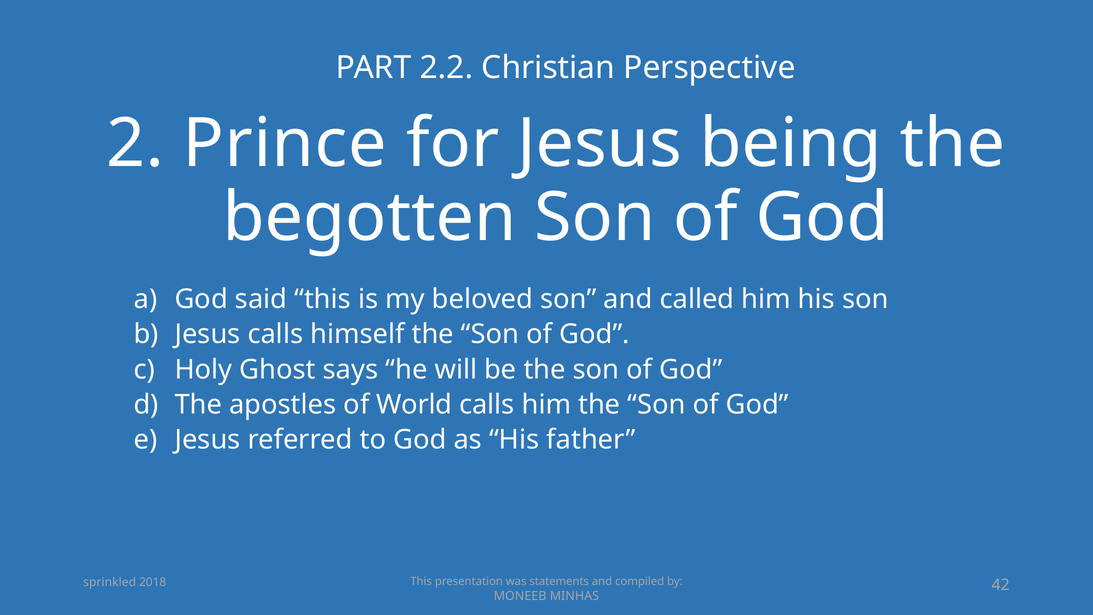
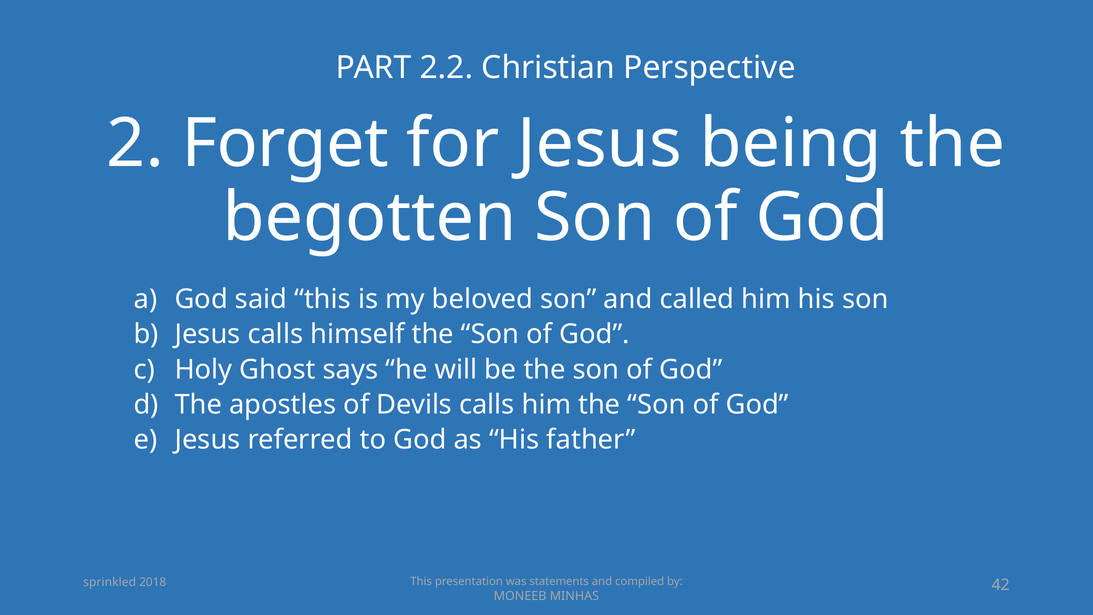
Prince: Prince -> Forget
World: World -> Devils
